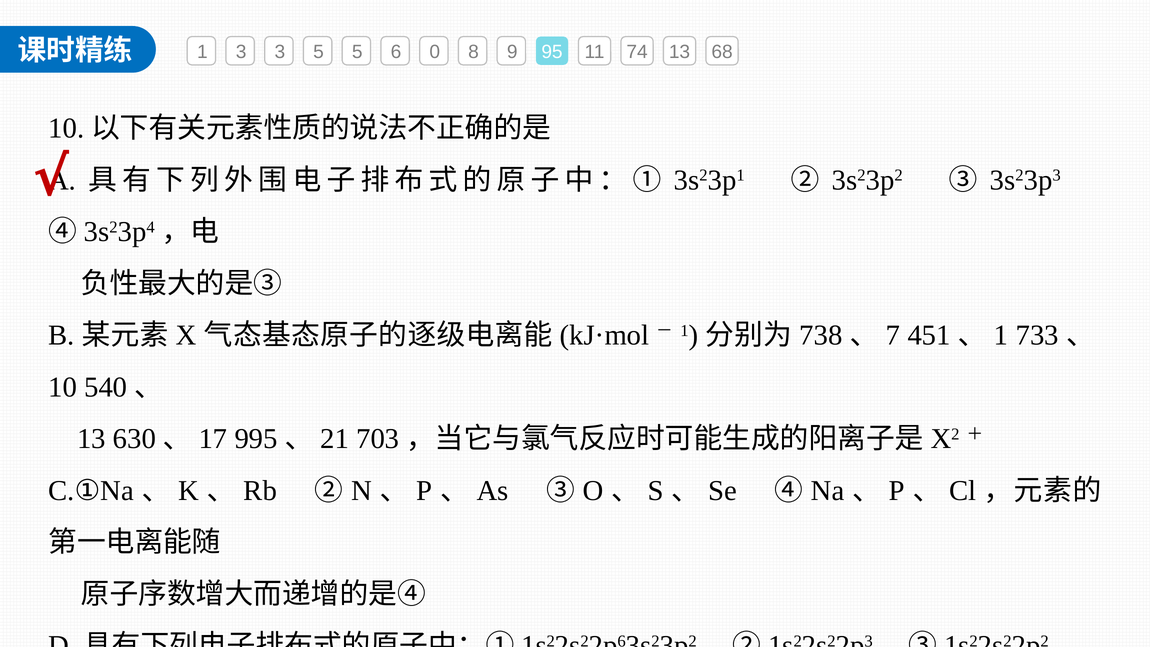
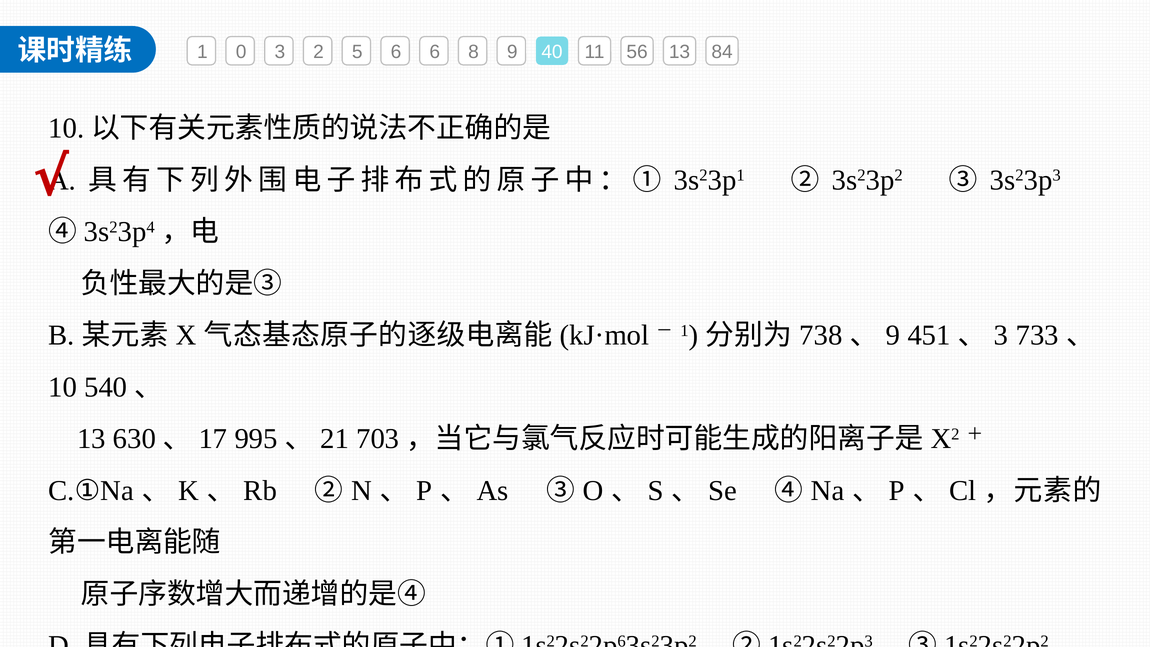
1 3: 3 -> 0
3 5: 5 -> 2
6 0: 0 -> 6
95: 95 -> 40
74: 74 -> 56
68: 68 -> 84
7 at (893, 335): 7 -> 9
1 at (1001, 335): 1 -> 3
